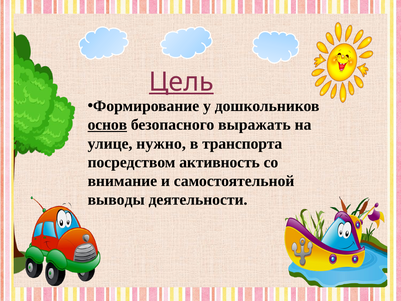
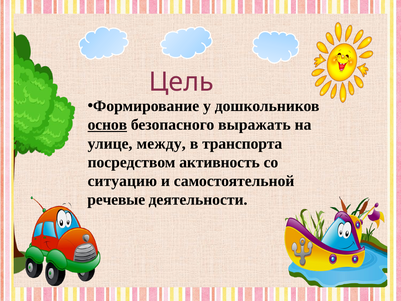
Цель underline: present -> none
нужно: нужно -> между
внимание: внимание -> ситуацию
выводы: выводы -> речевые
